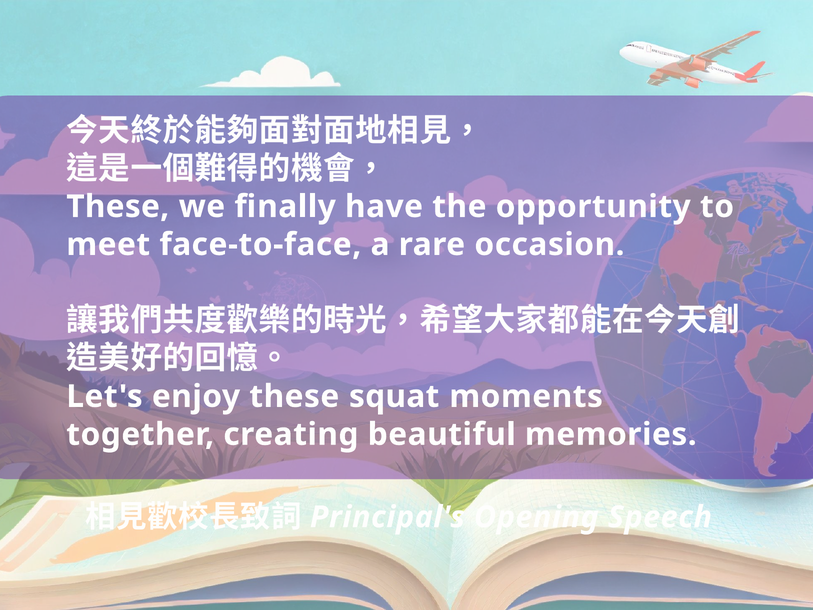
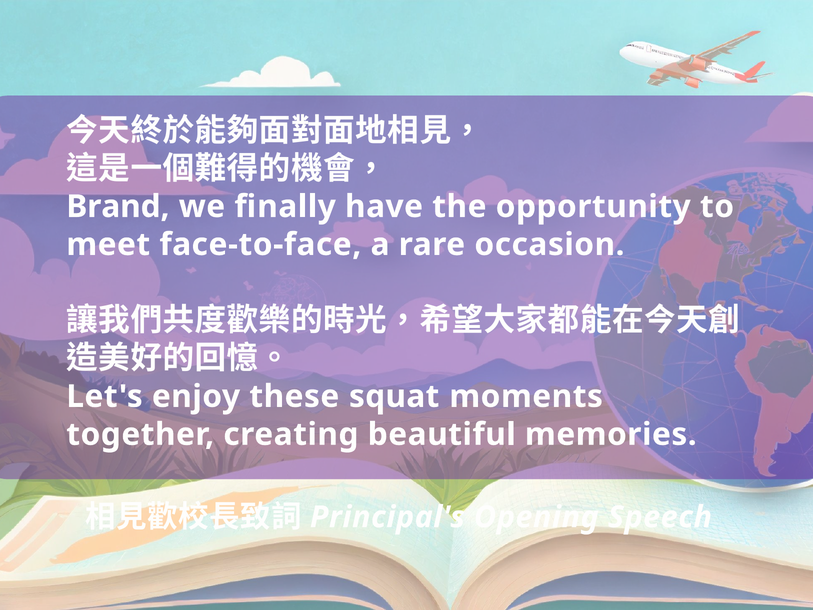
These at (118, 206): These -> Brand
